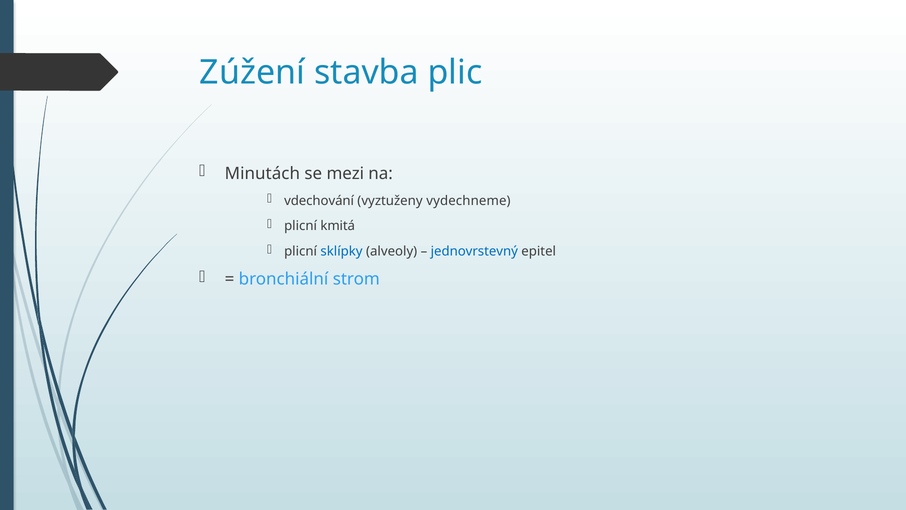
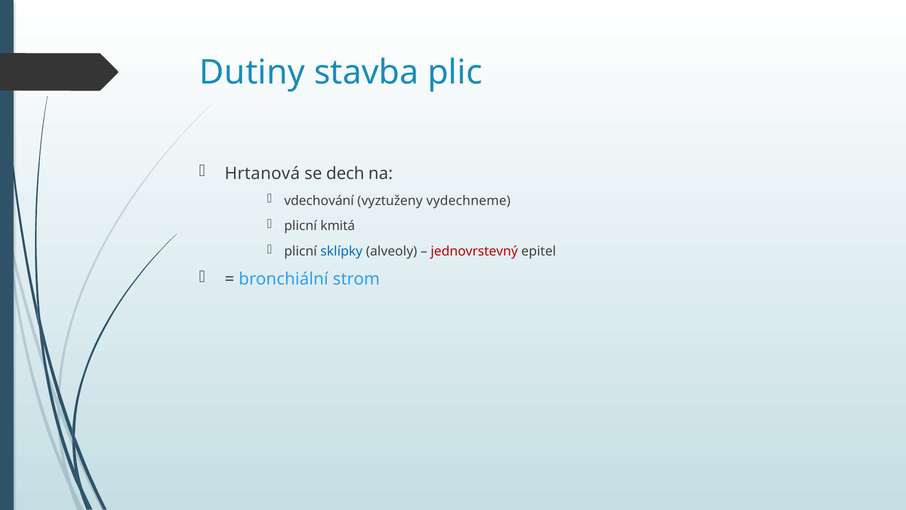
Zúžení: Zúžení -> Dutiny
Minutách: Minutách -> Hrtanová
mezi: mezi -> dech
jednovrstevný colour: blue -> red
